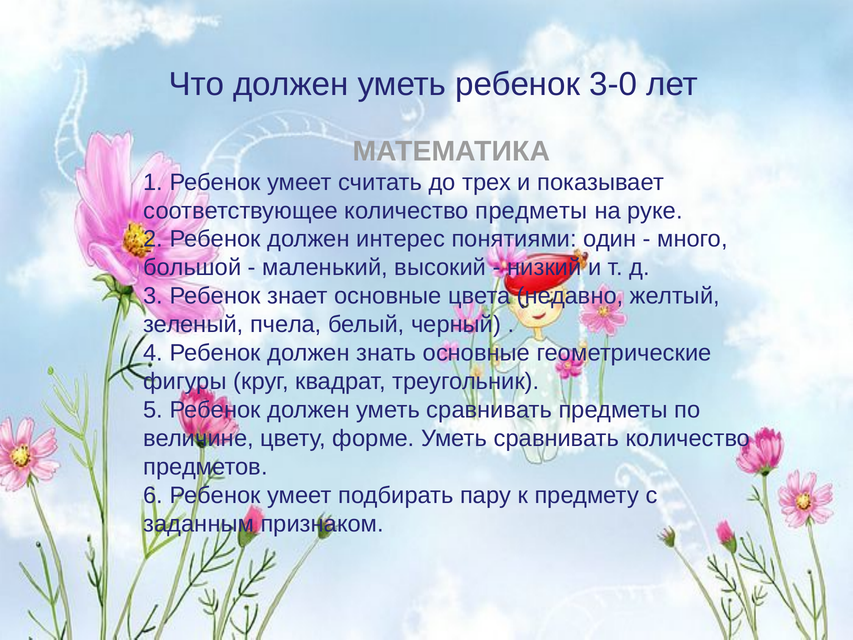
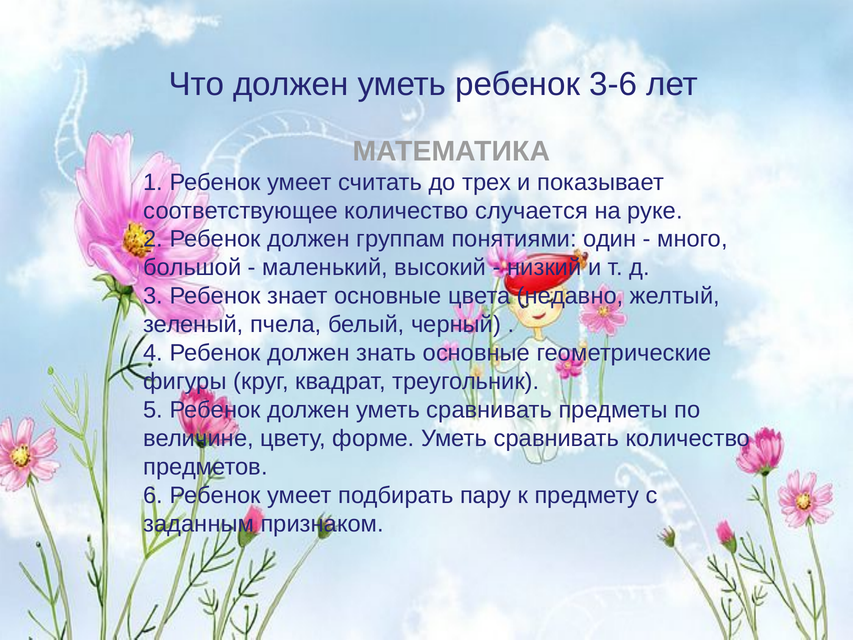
3-0: 3-0 -> 3-6
количество предметы: предметы -> случается
интерес: интерес -> группам
